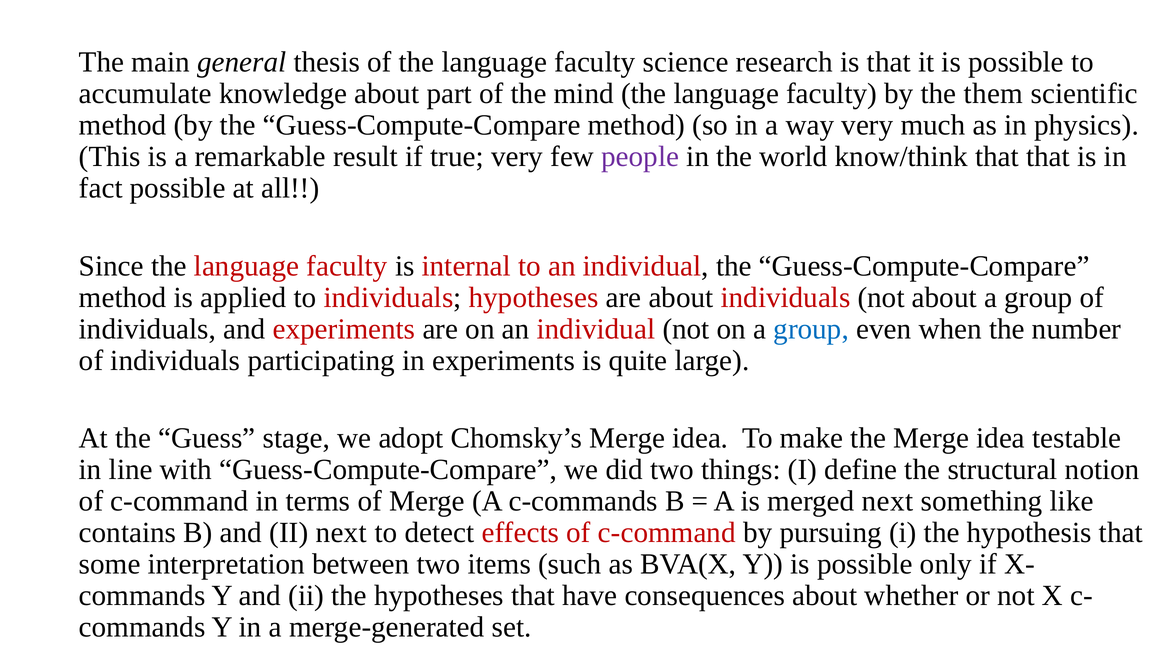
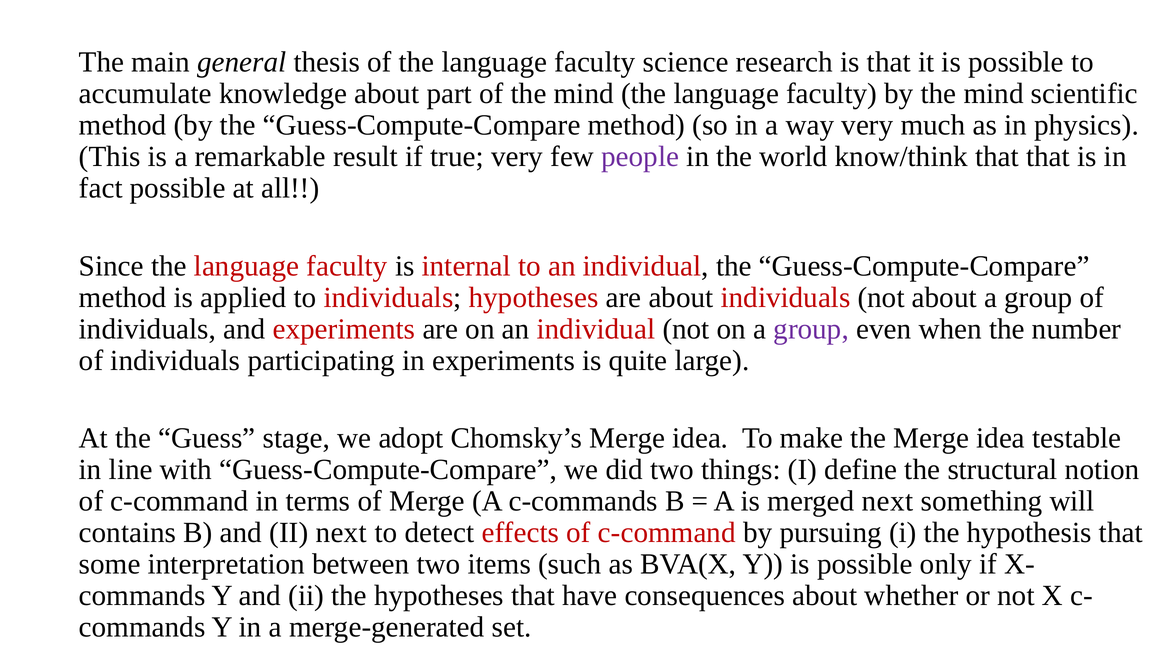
by the them: them -> mind
group at (811, 329) colour: blue -> purple
like: like -> will
